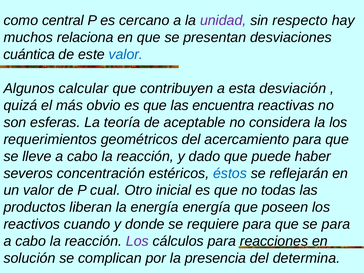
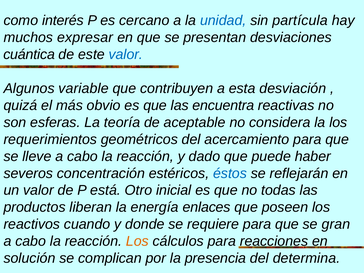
central: central -> interés
unidad colour: purple -> blue
respecto: respecto -> partícula
relaciona: relaciona -> expresar
calcular: calcular -> variable
cual: cual -> está
energía energía: energía -> enlaces
se para: para -> gran
Los at (137, 241) colour: purple -> orange
